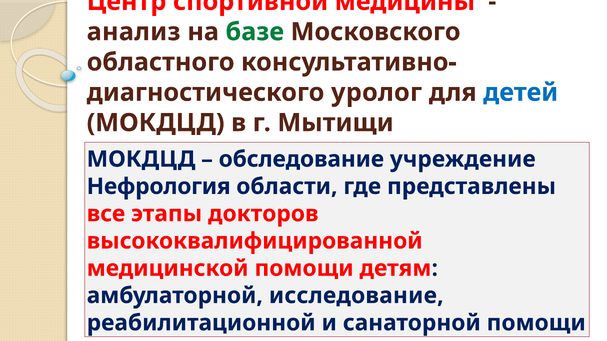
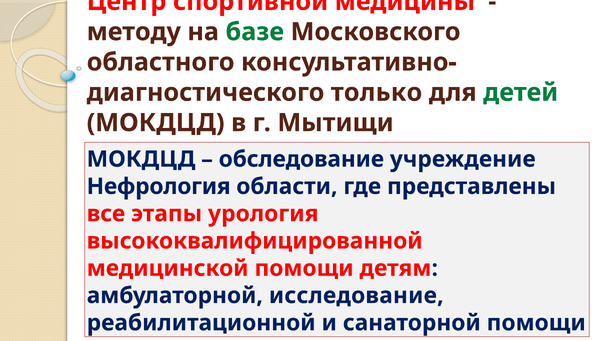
анализ: анализ -> методу
уролог: уролог -> только
детей colour: blue -> green
докторов: докторов -> урология
